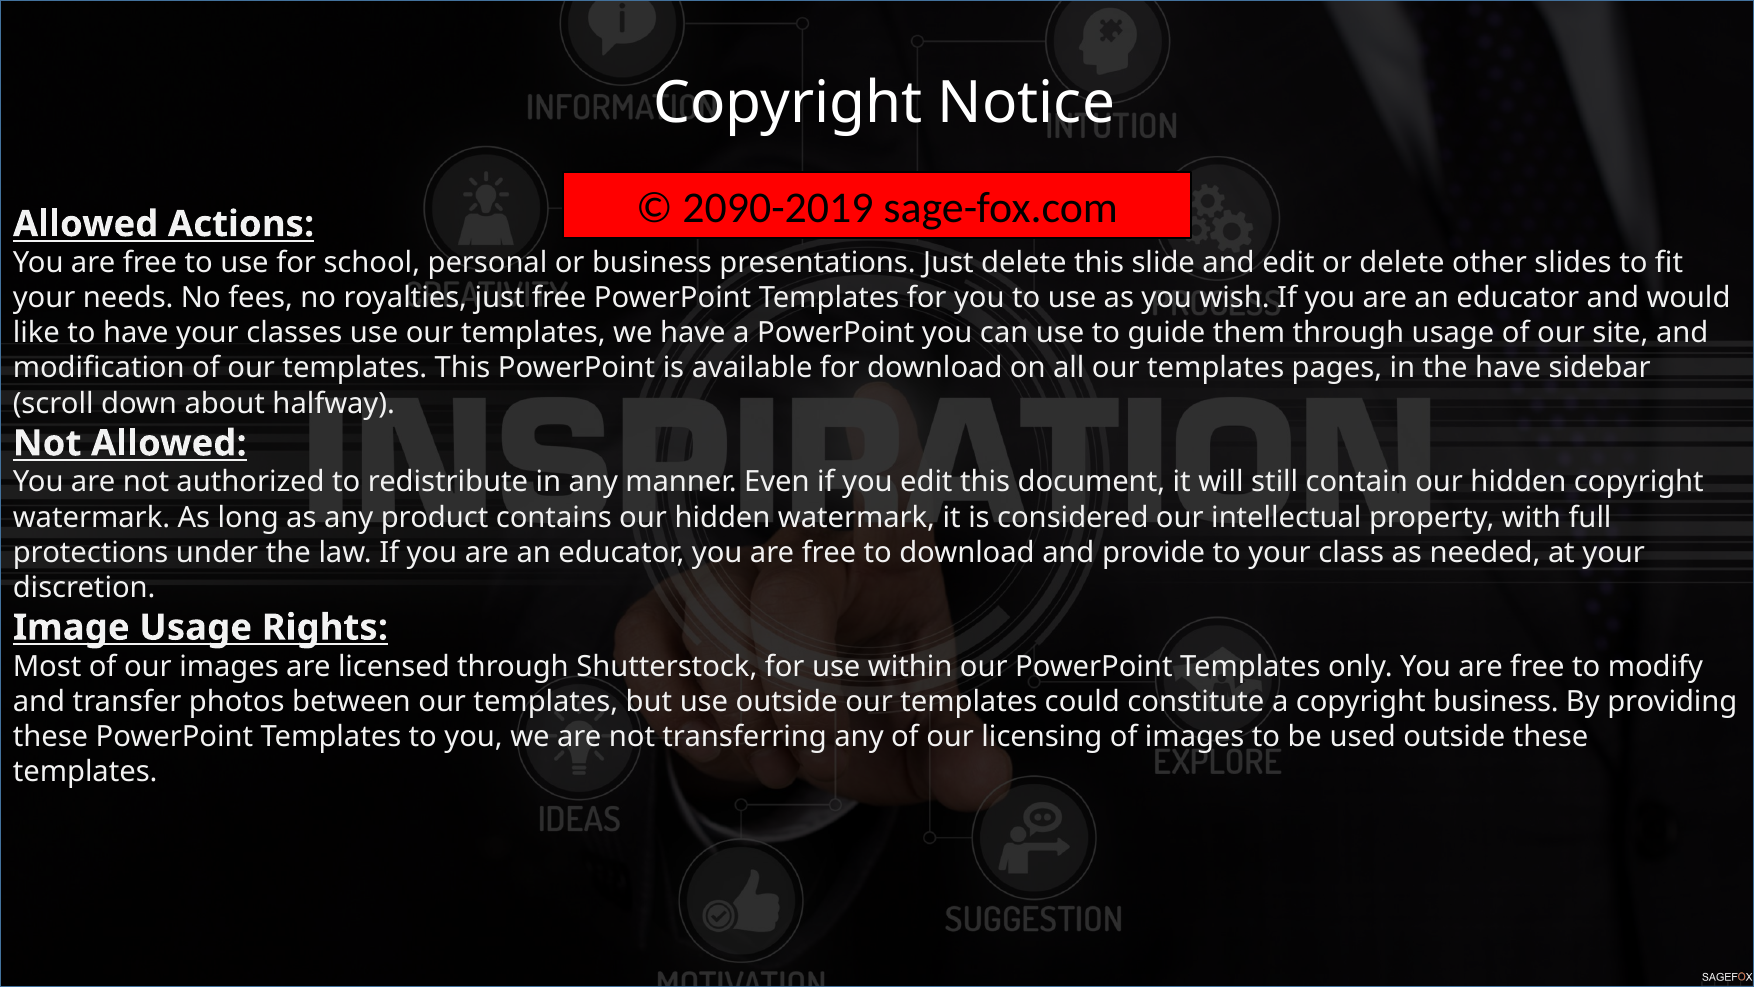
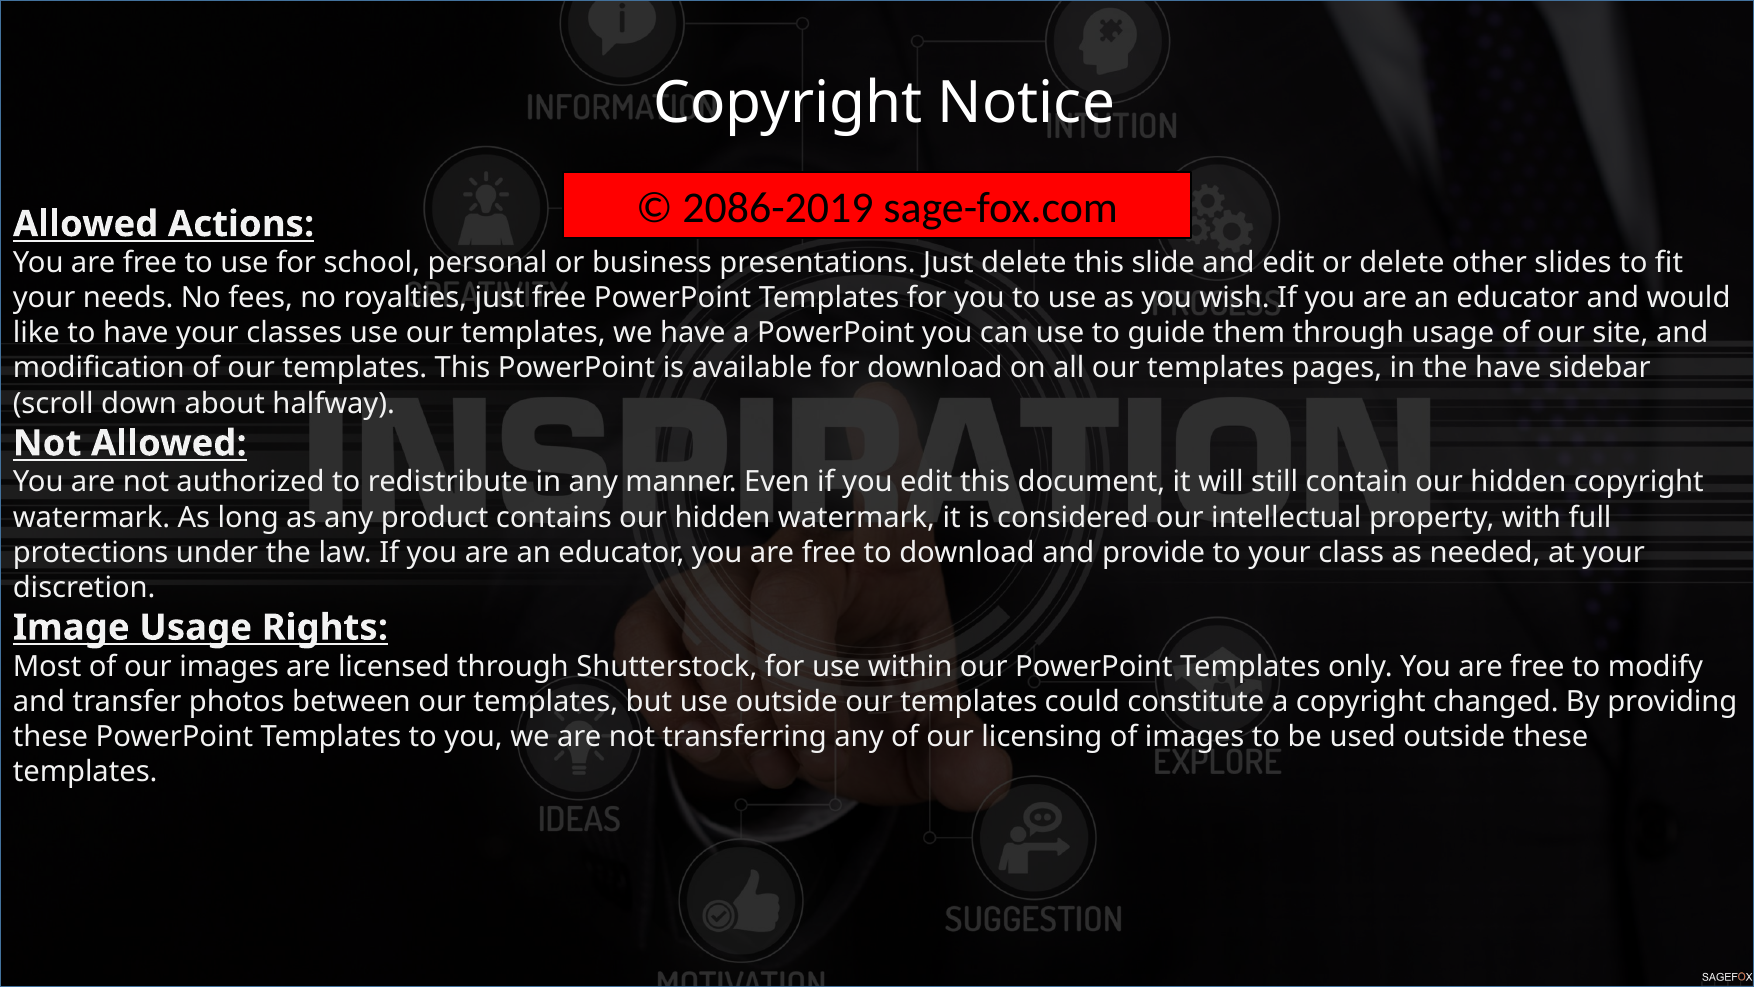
2090-2019: 2090-2019 -> 2086-2019
copyright business: business -> changed
